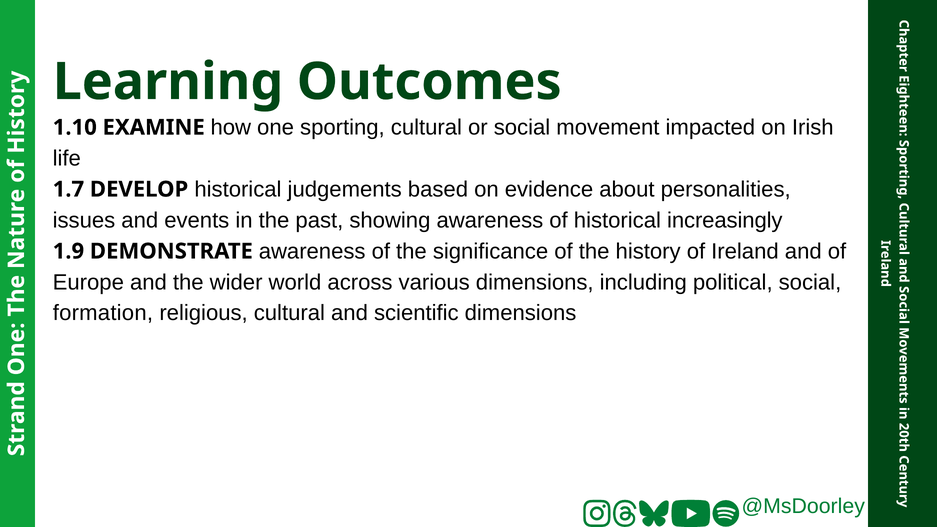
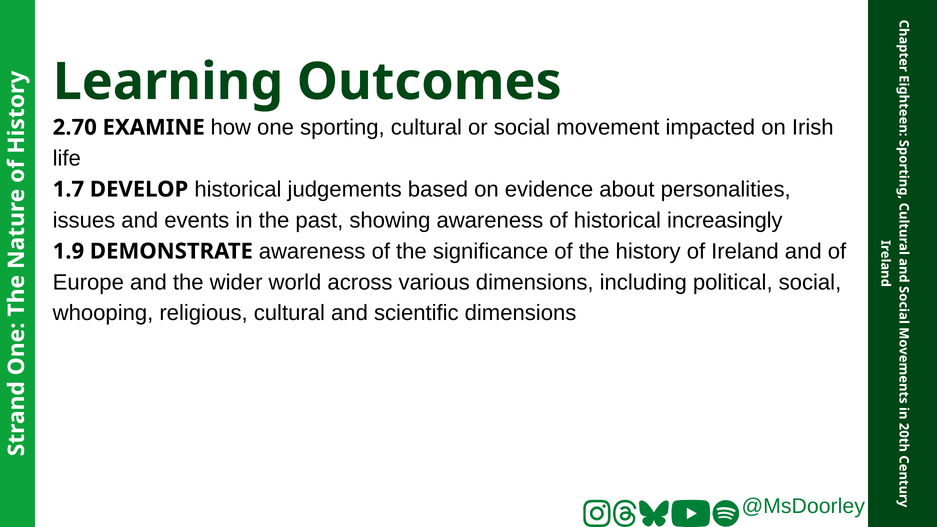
1.10: 1.10 -> 2.70
formation: formation -> whooping
